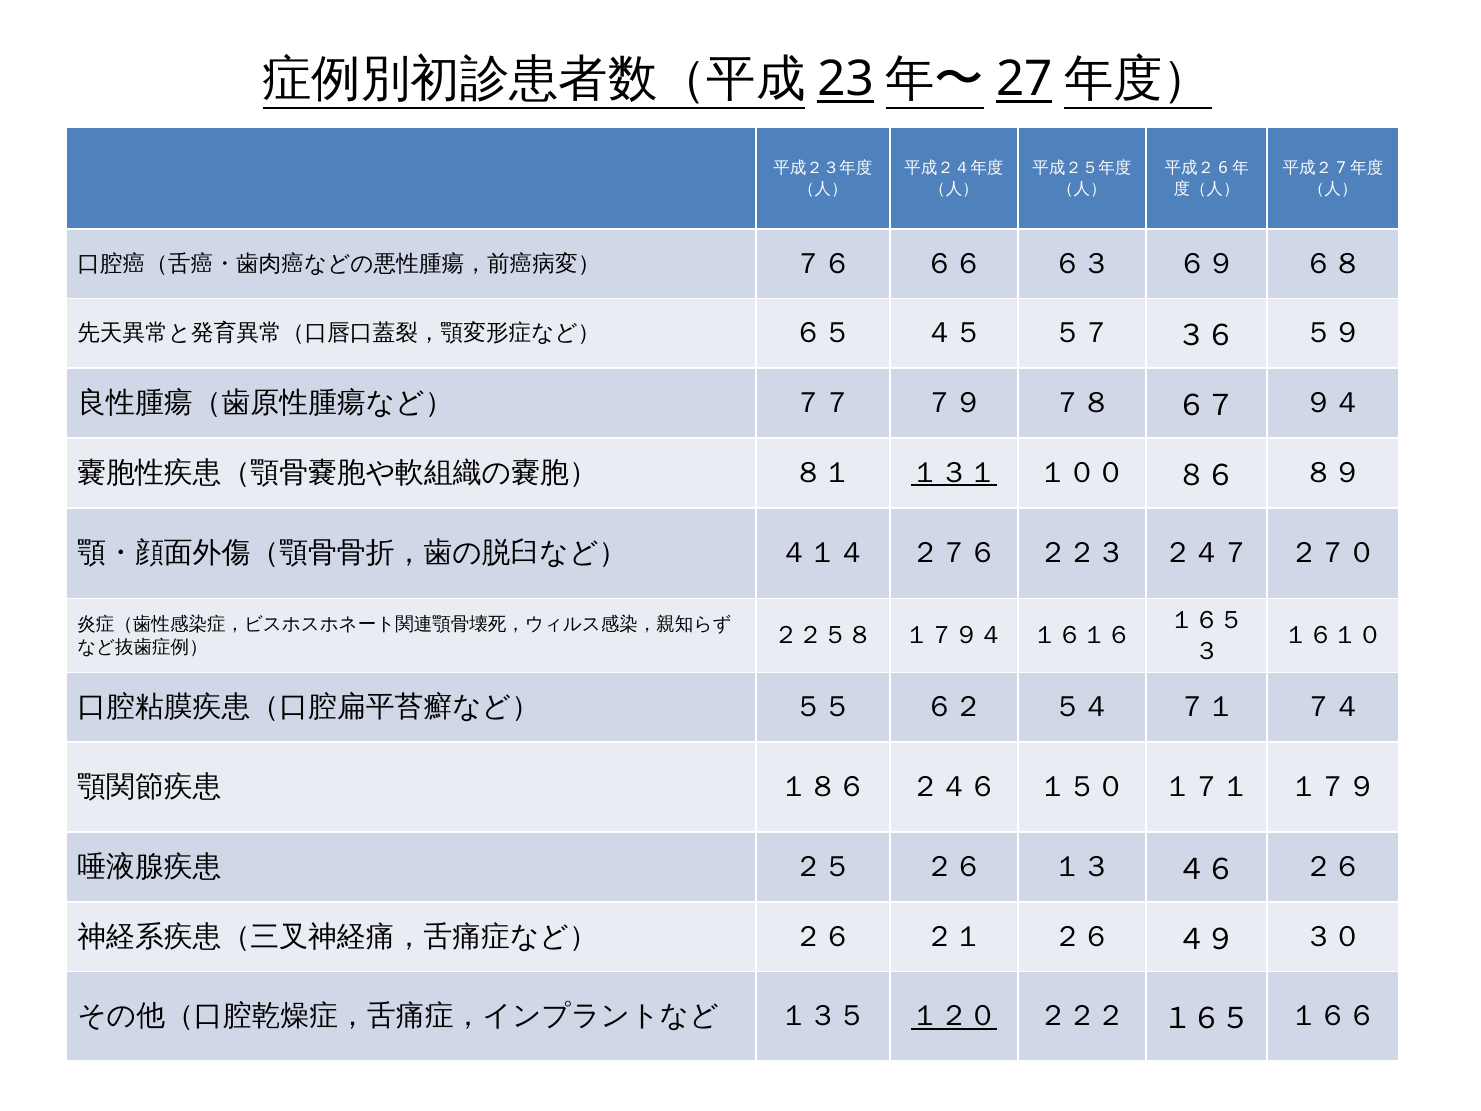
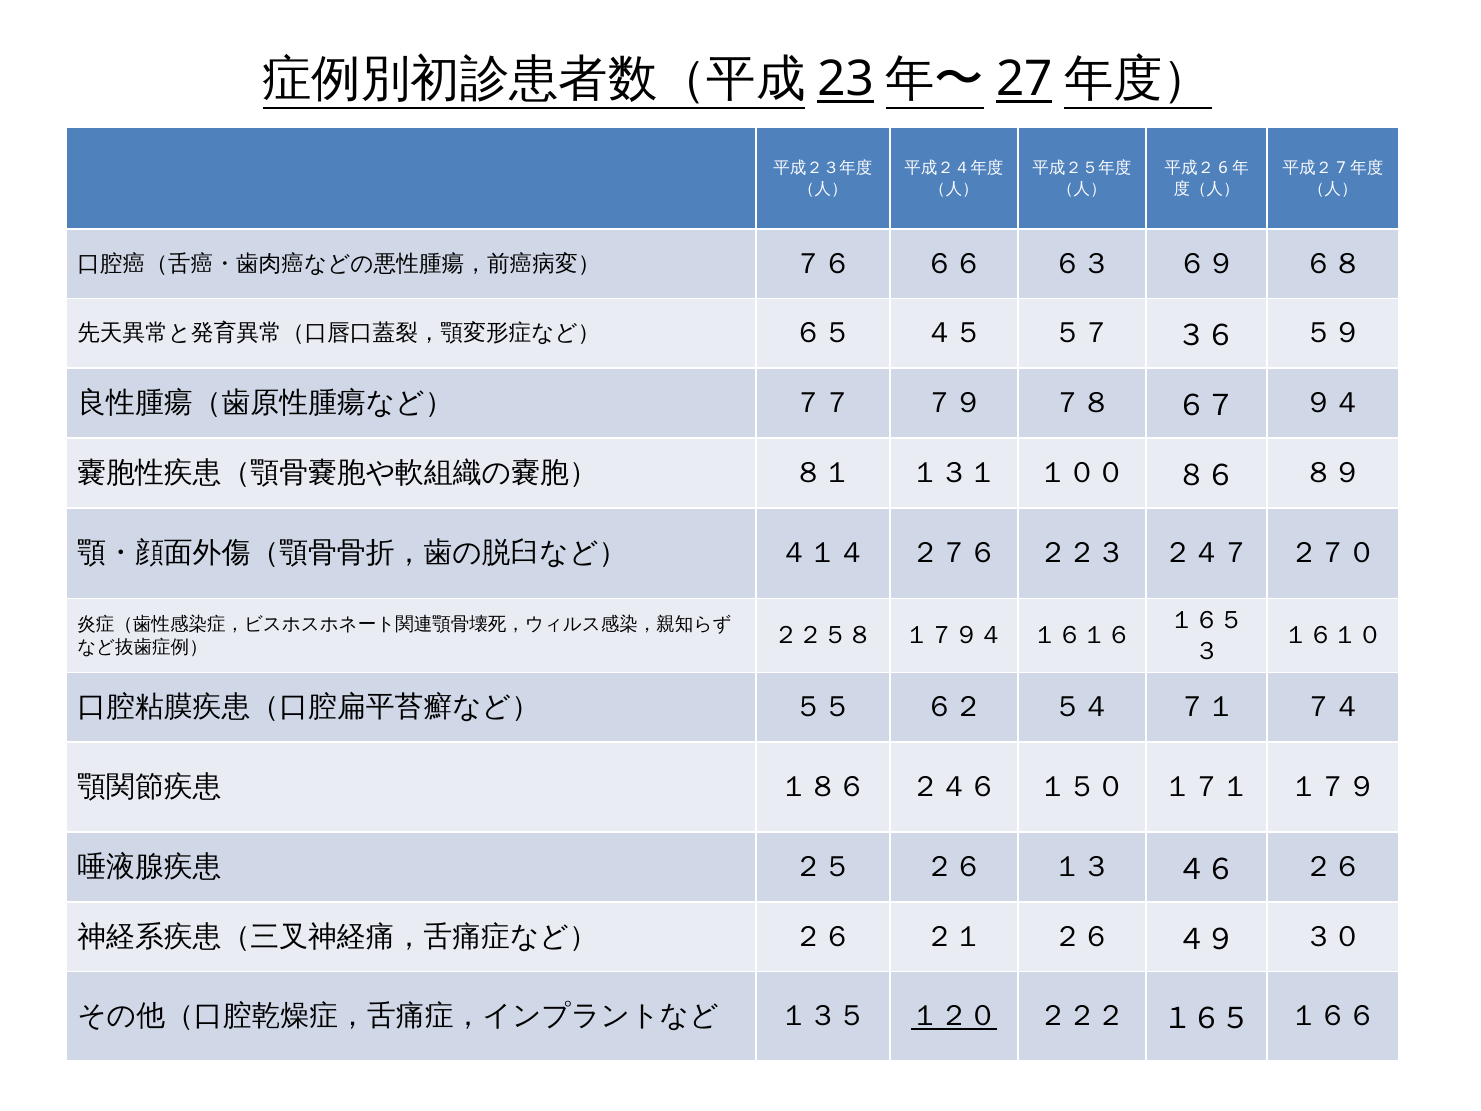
１３１ underline: present -> none
